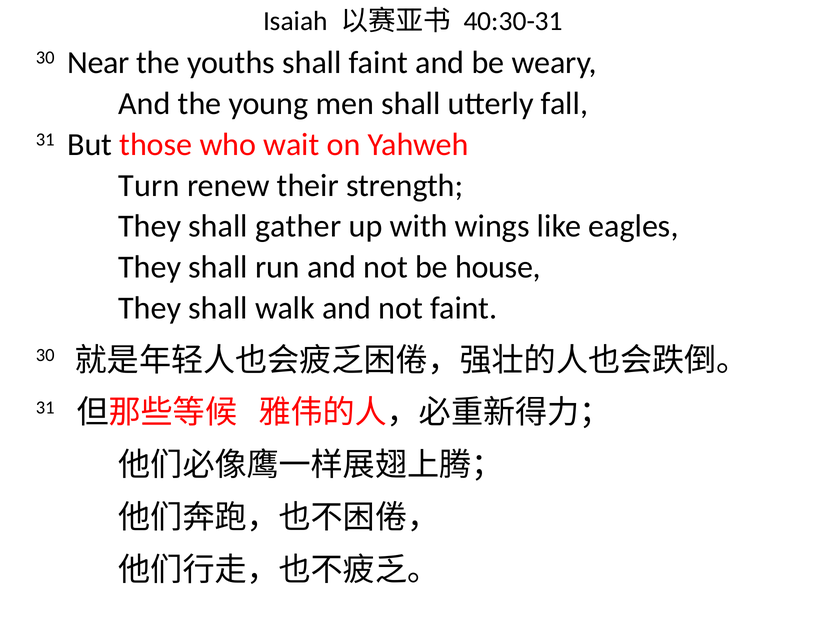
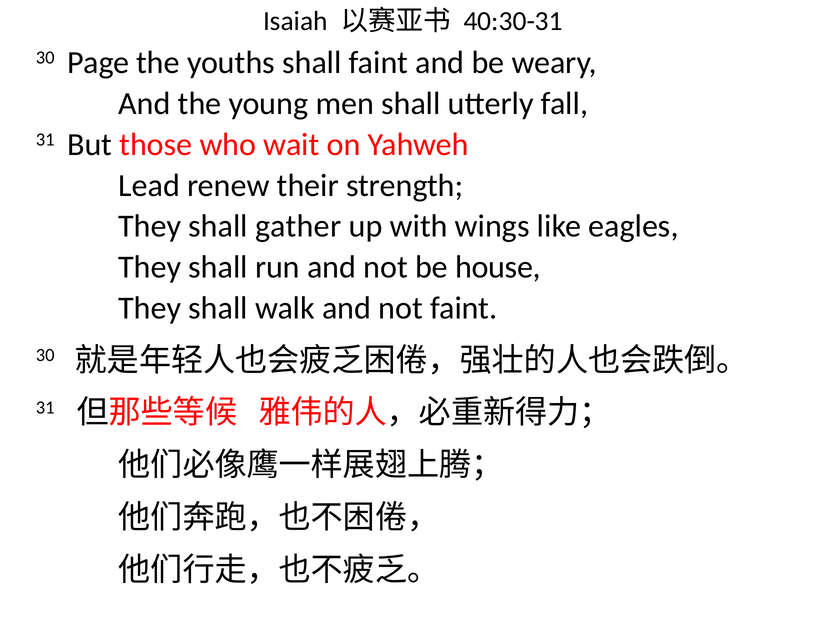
Near: Near -> Page
Turn: Turn -> Lead
